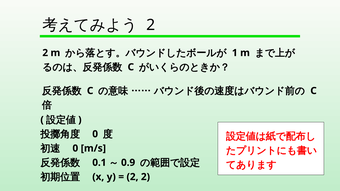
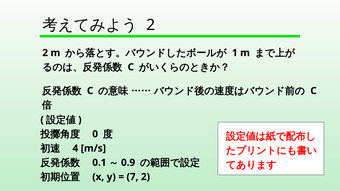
0 at (75, 148): 0 -> 4
2 at (132, 177): 2 -> 7
